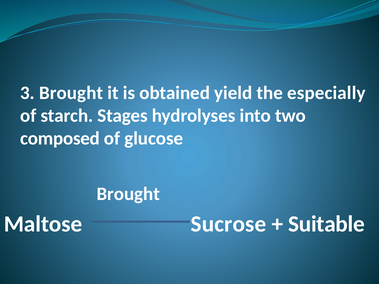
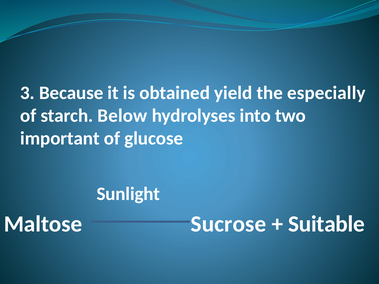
3 Brought: Brought -> Because
Stages: Stages -> Below
composed: composed -> important
Brought at (128, 194): Brought -> Sunlight
